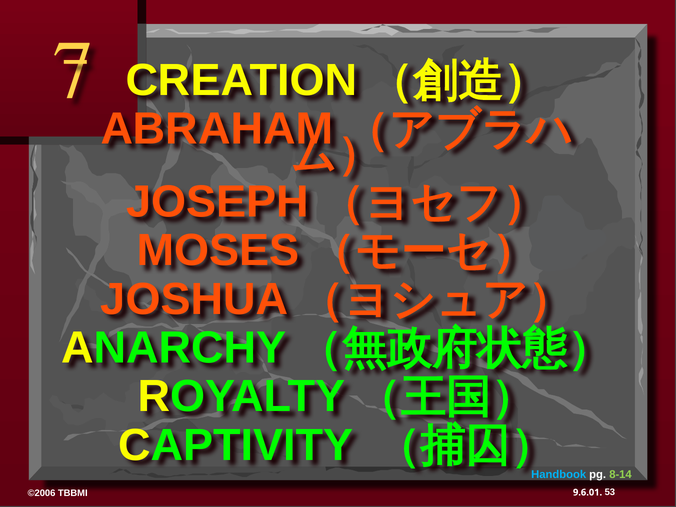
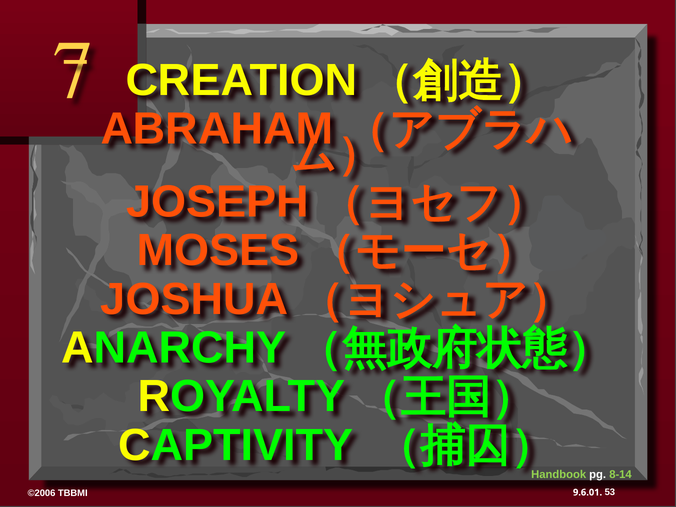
Handbook colour: light blue -> light green
